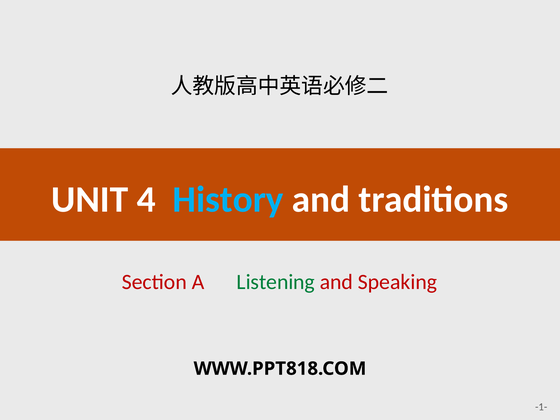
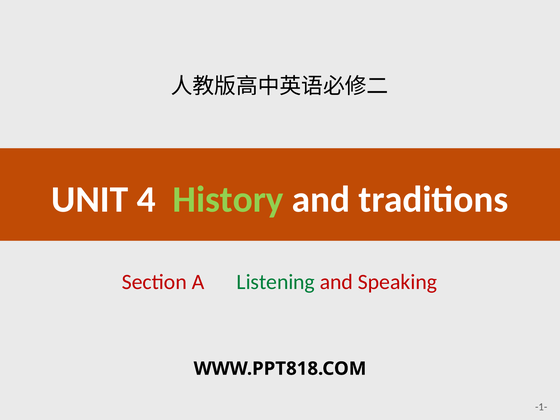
History colour: light blue -> light green
